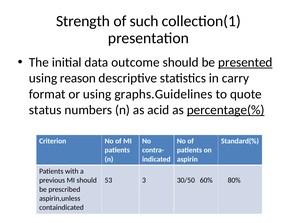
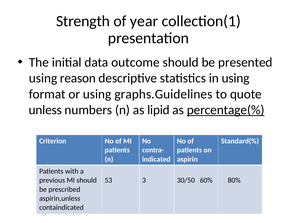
such: such -> year
presented underline: present -> none
in carry: carry -> using
status: status -> unless
acid: acid -> lipid
